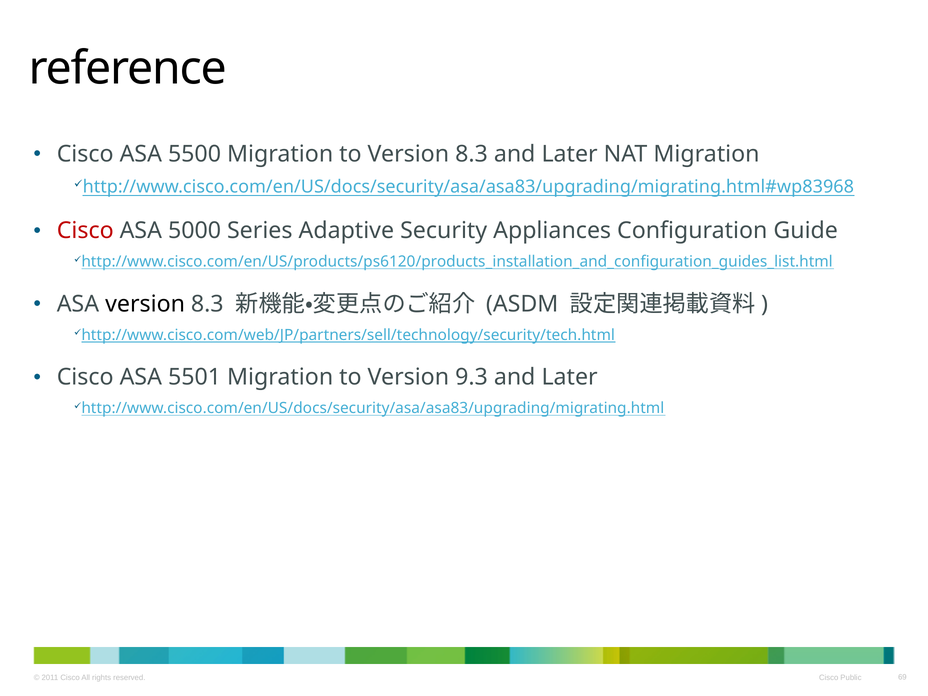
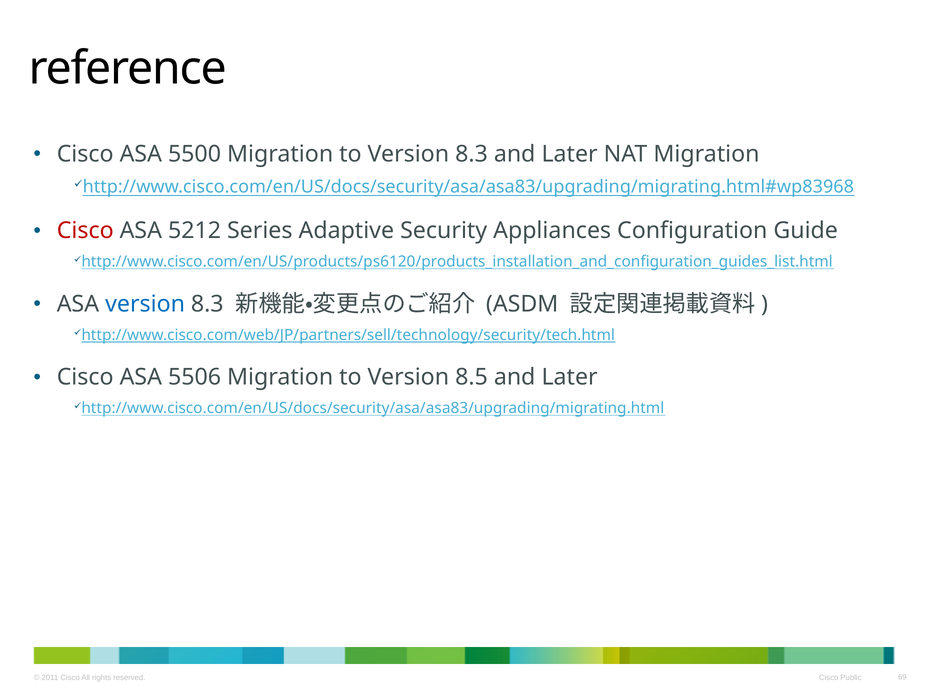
5000: 5000 -> 5212
version at (145, 304) colour: black -> blue
5501: 5501 -> 5506
9.3: 9.3 -> 8.5
